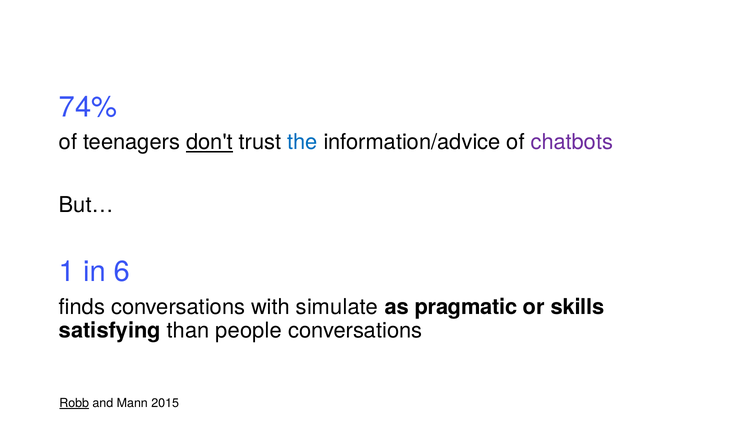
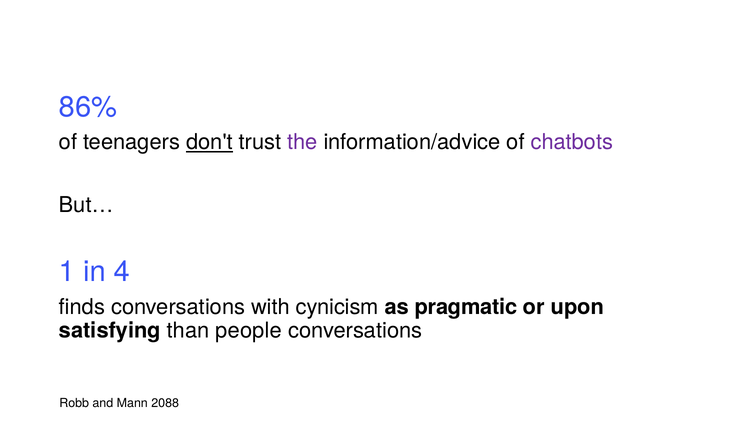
74%: 74% -> 86%
the colour: blue -> purple
6: 6 -> 4
simulate: simulate -> cynicism
skills: skills -> upon
Robb underline: present -> none
2015: 2015 -> 2088
